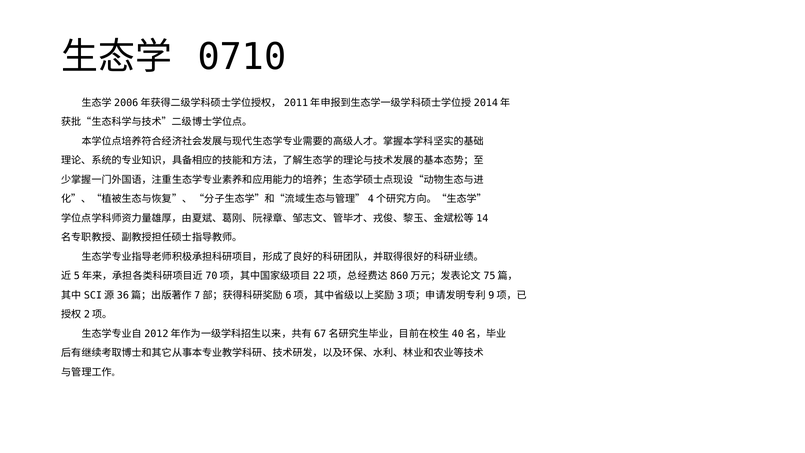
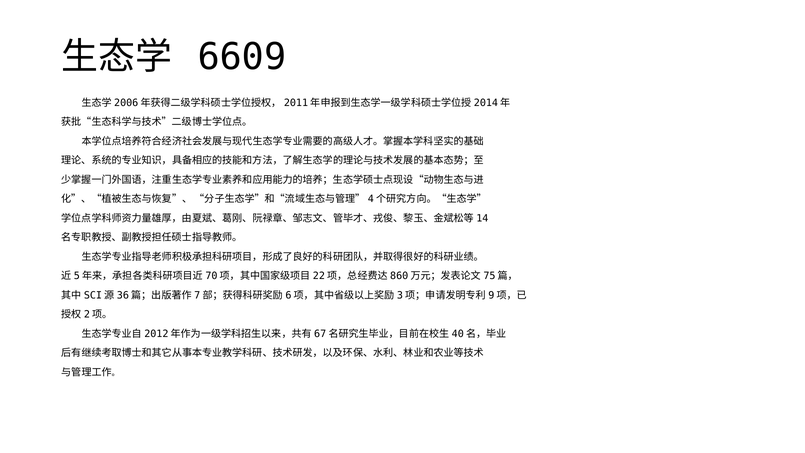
0710: 0710 -> 6609
